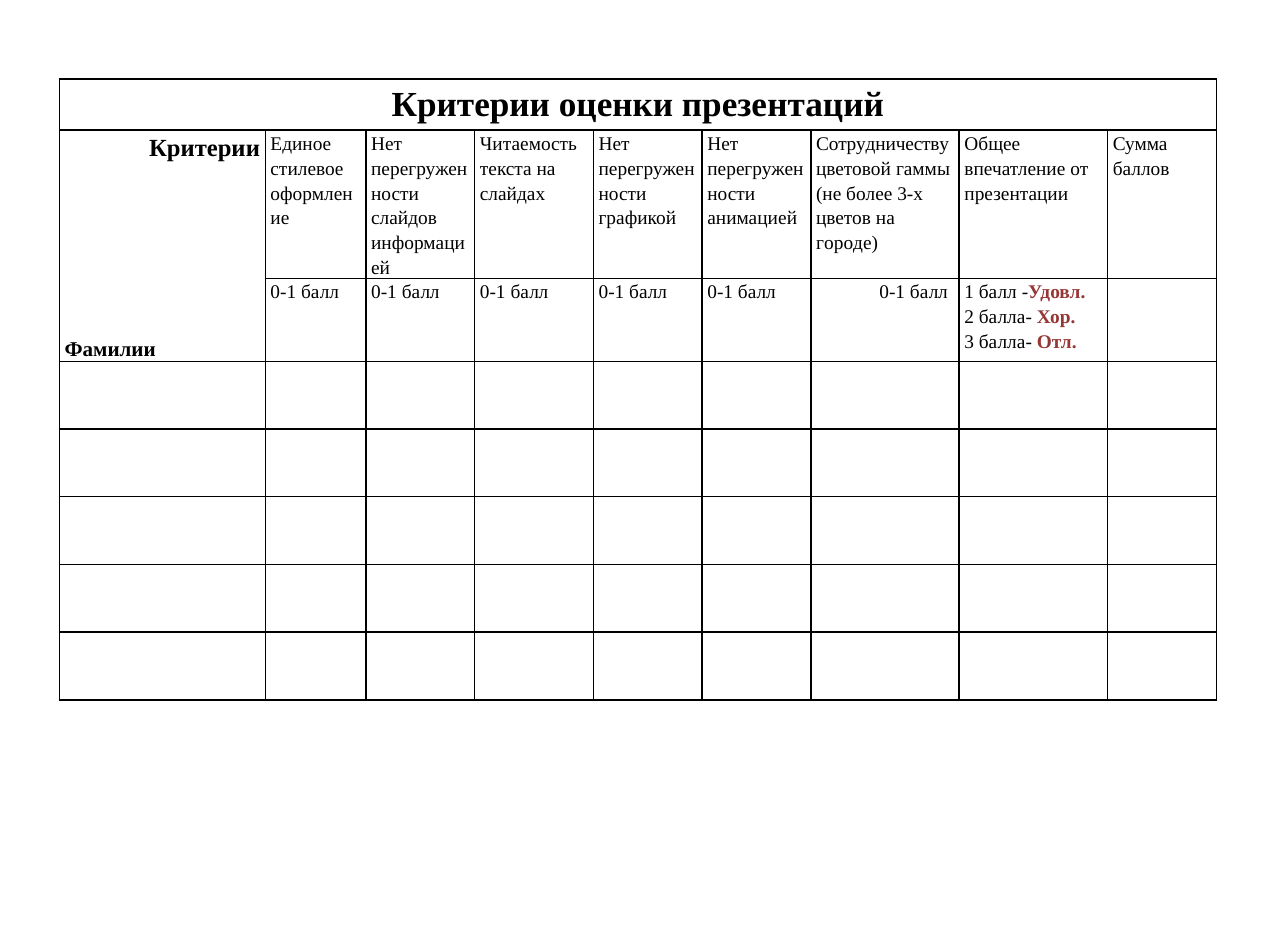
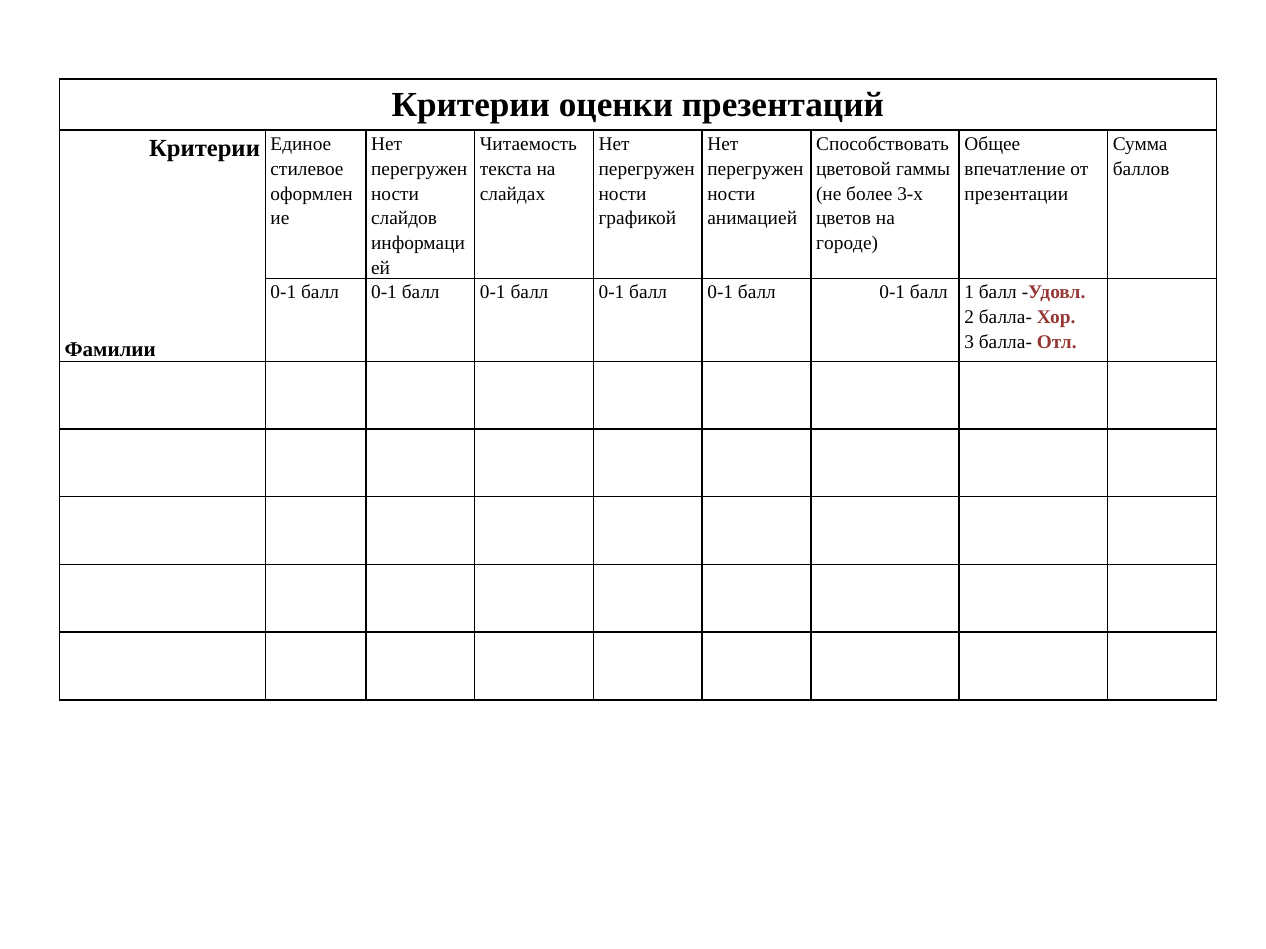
Сотрудничеству: Сотрудничеству -> Способствовать
